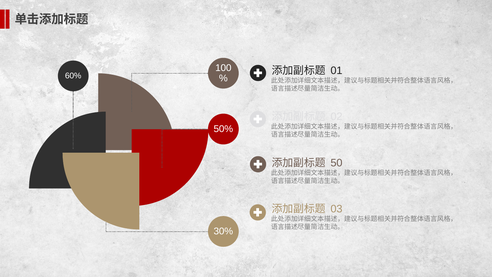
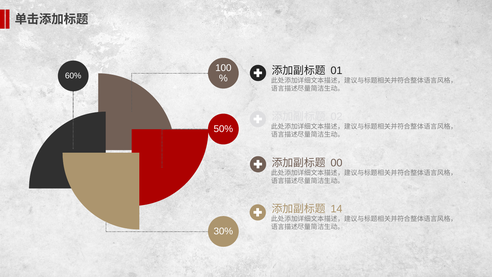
50: 50 -> 00
03: 03 -> 14
